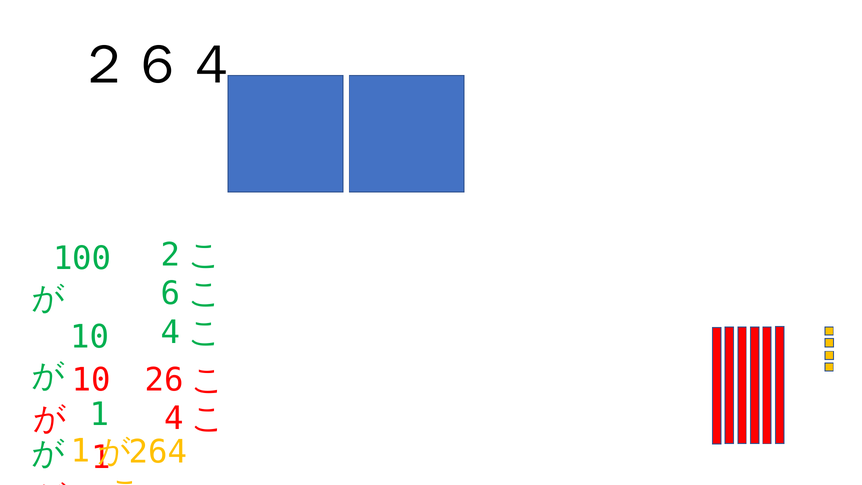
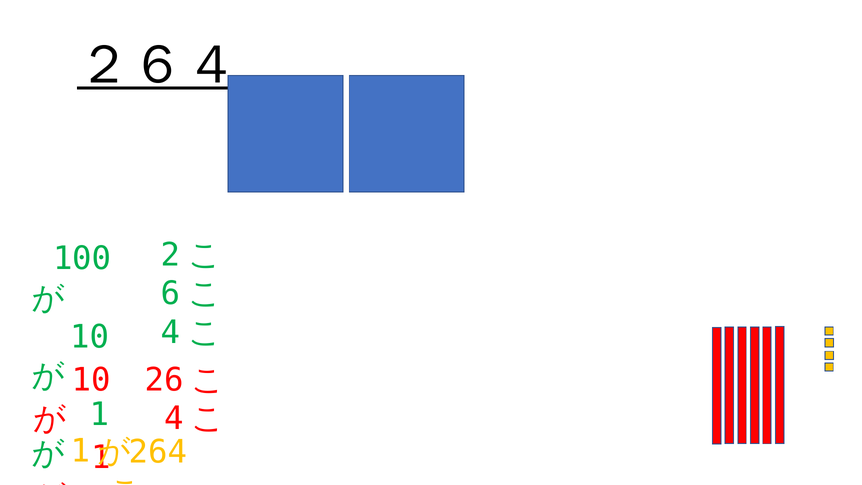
２６４ underline: none -> present
